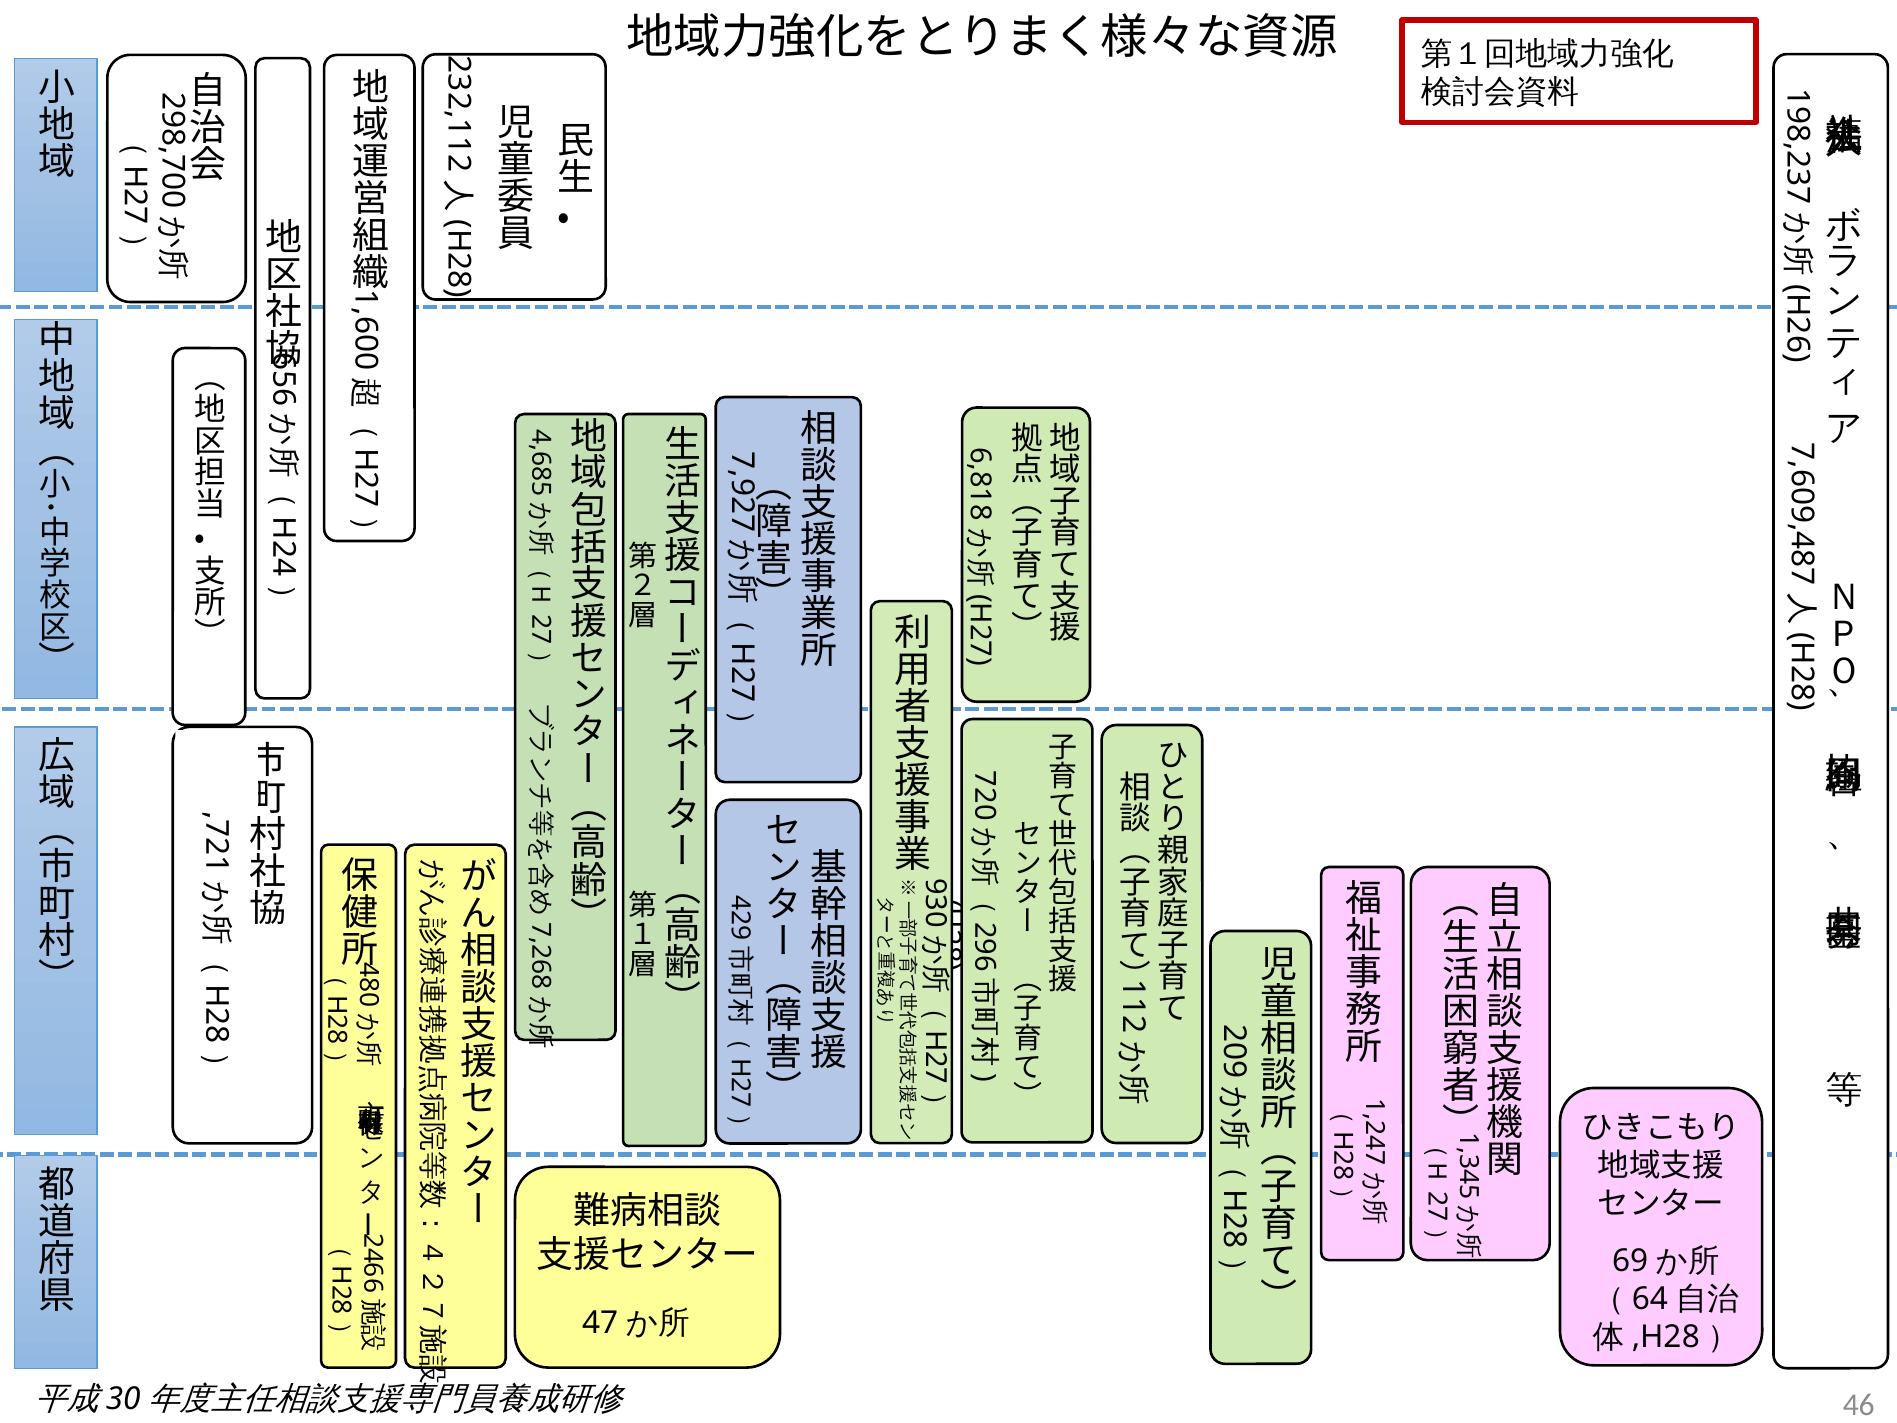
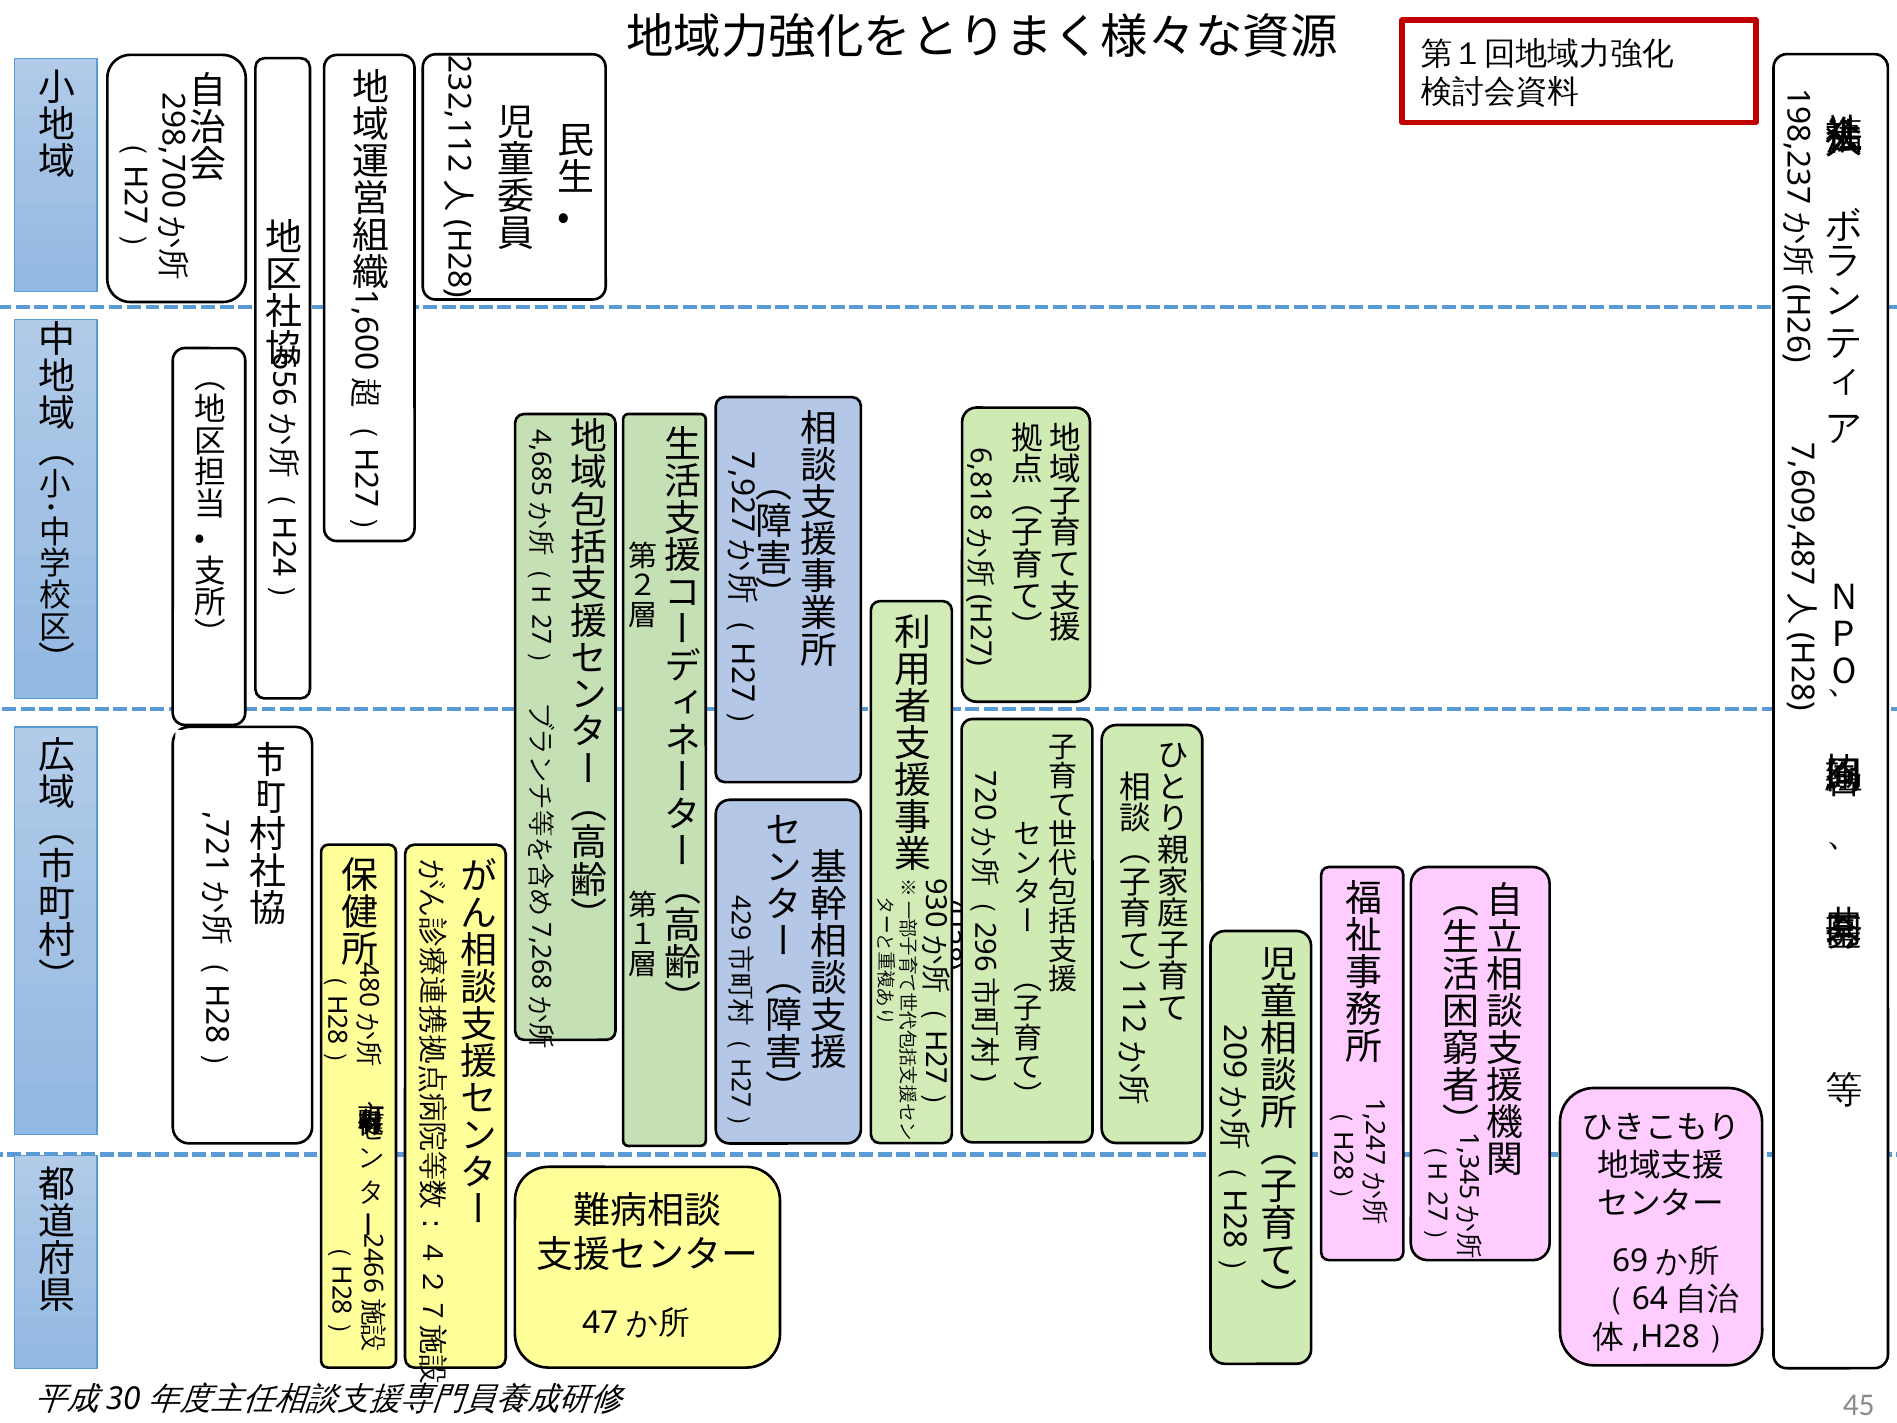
46: 46 -> 45
